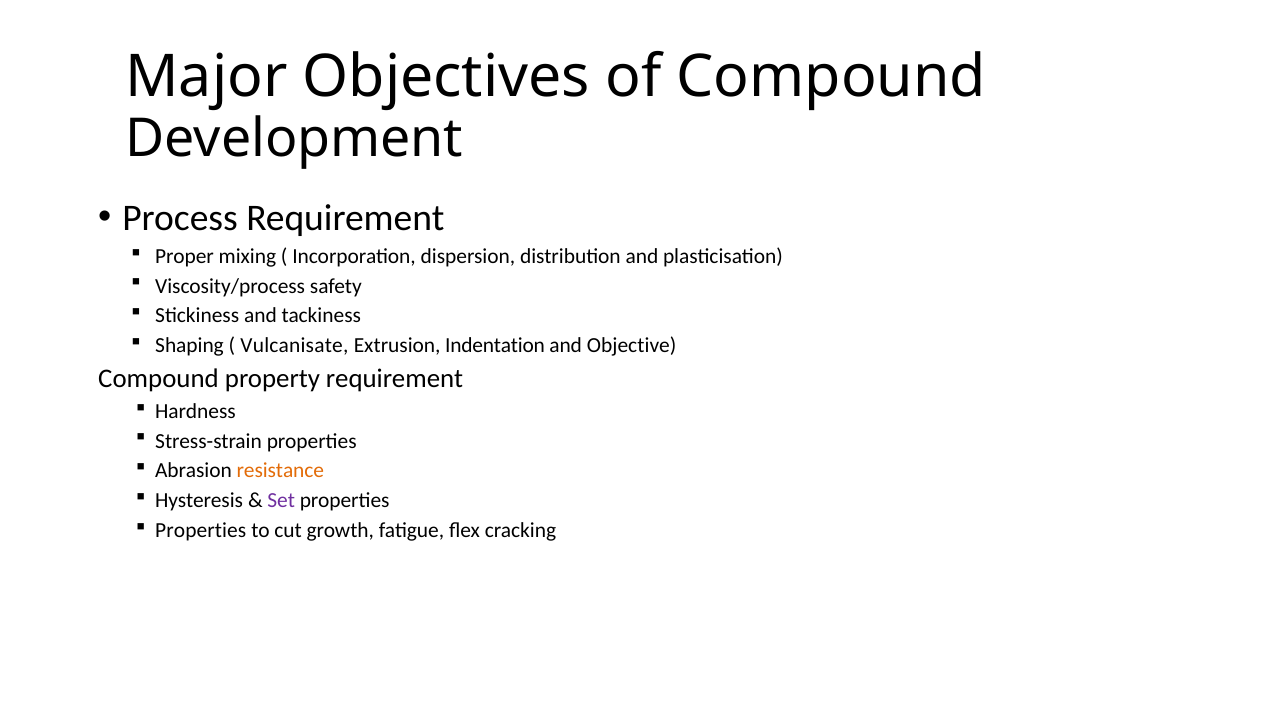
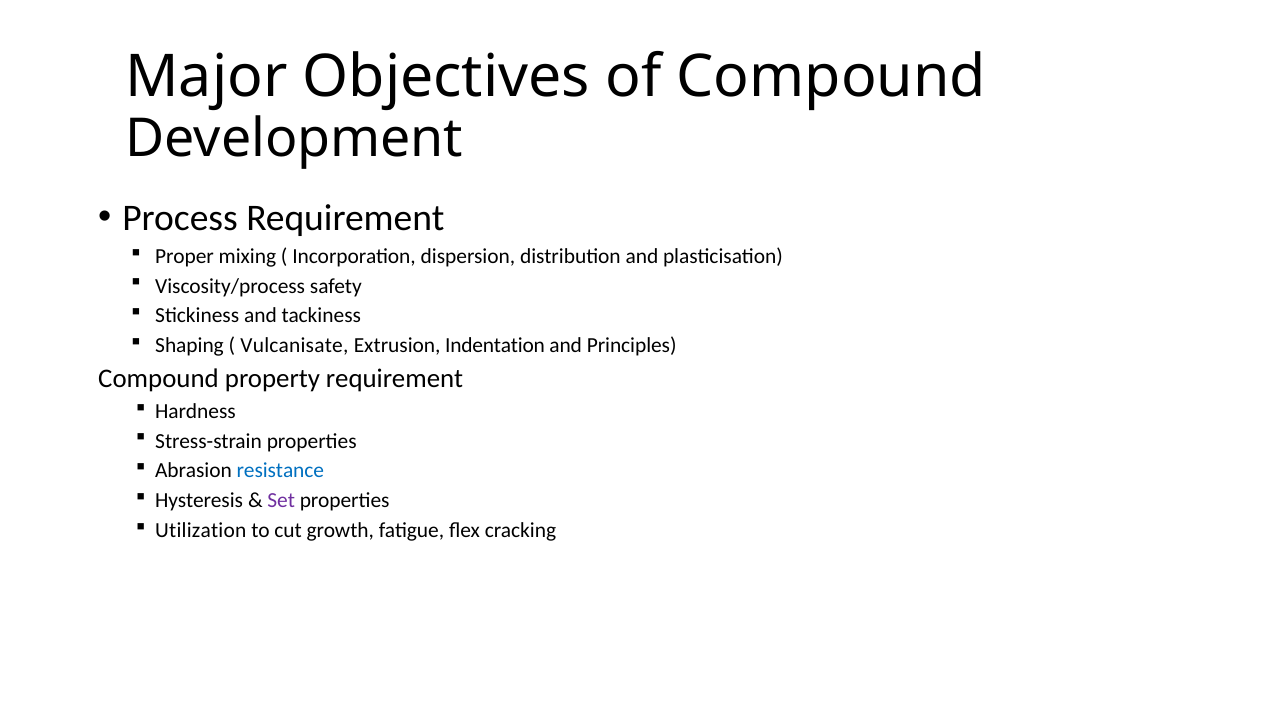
Objective: Objective -> Principles
resistance colour: orange -> blue
Properties at (201, 531): Properties -> Utilization
